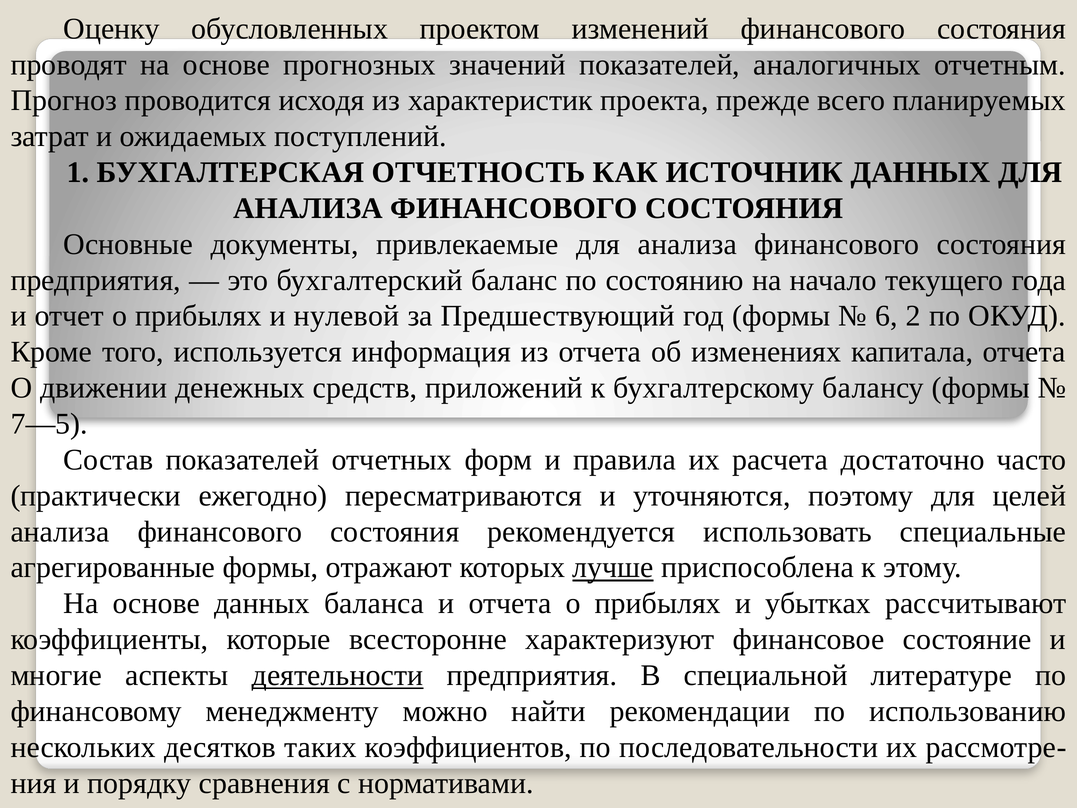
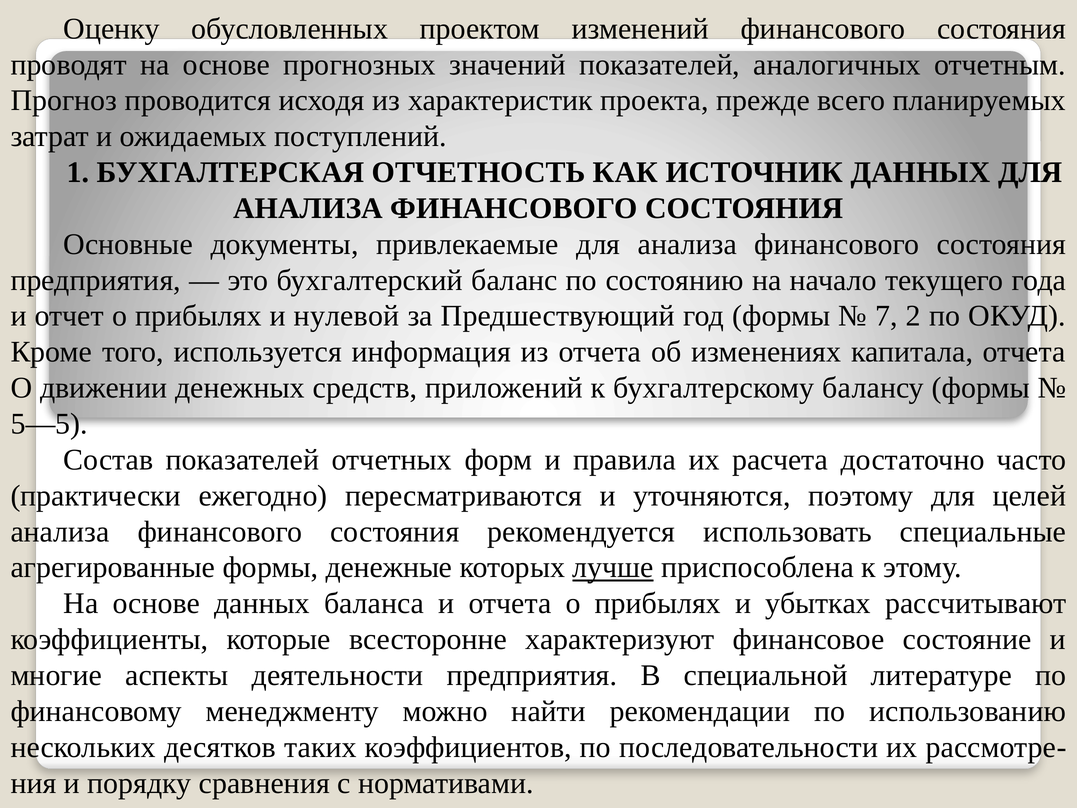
6: 6 -> 7
7—5: 7—5 -> 5—5
отражают: отражают -> денежные
деятельности underline: present -> none
